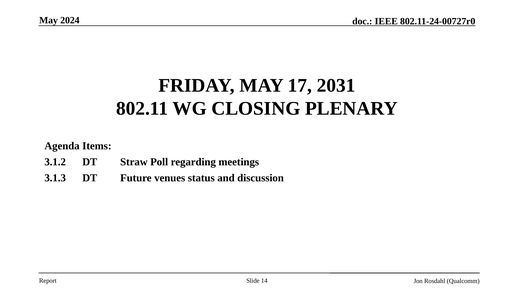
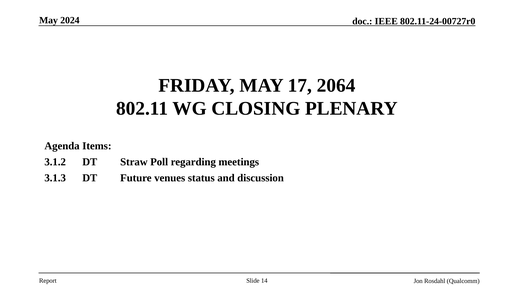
2031: 2031 -> 2064
